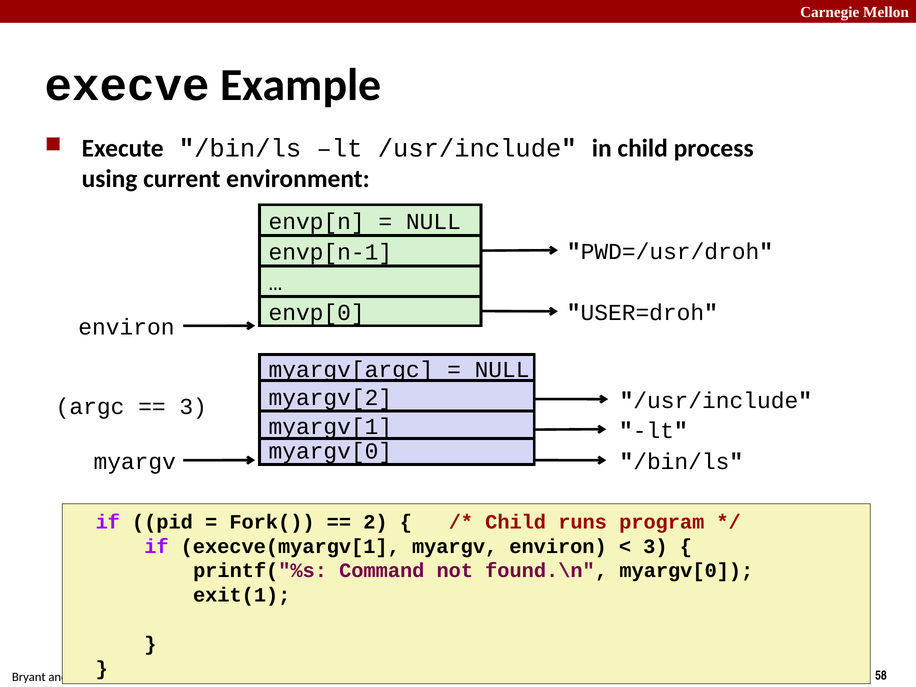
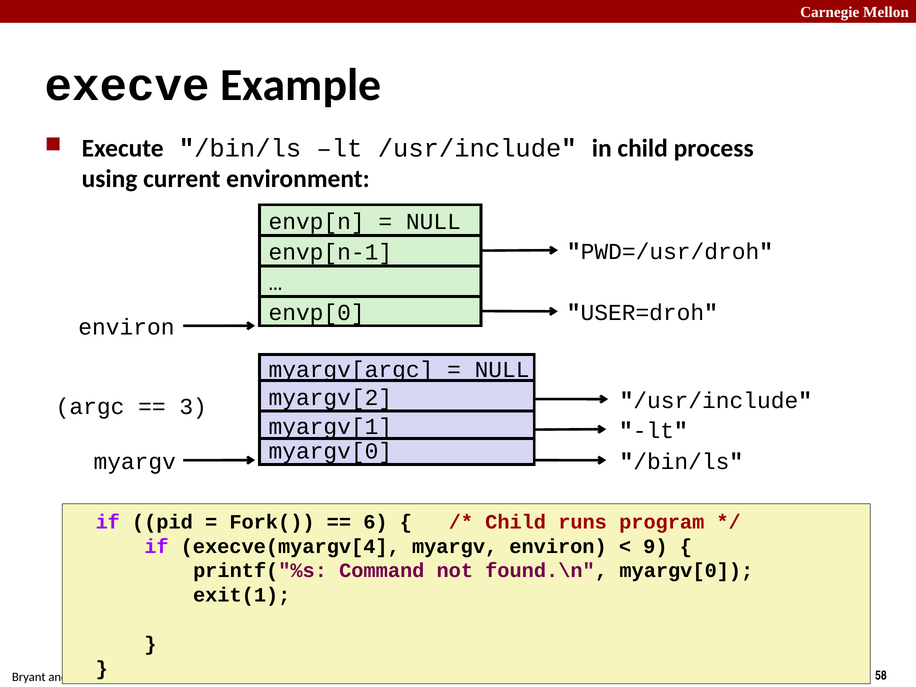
2: 2 -> 6
execve(myargv[1: execve(myargv[1 -> execve(myargv[4
3 at (655, 546): 3 -> 9
